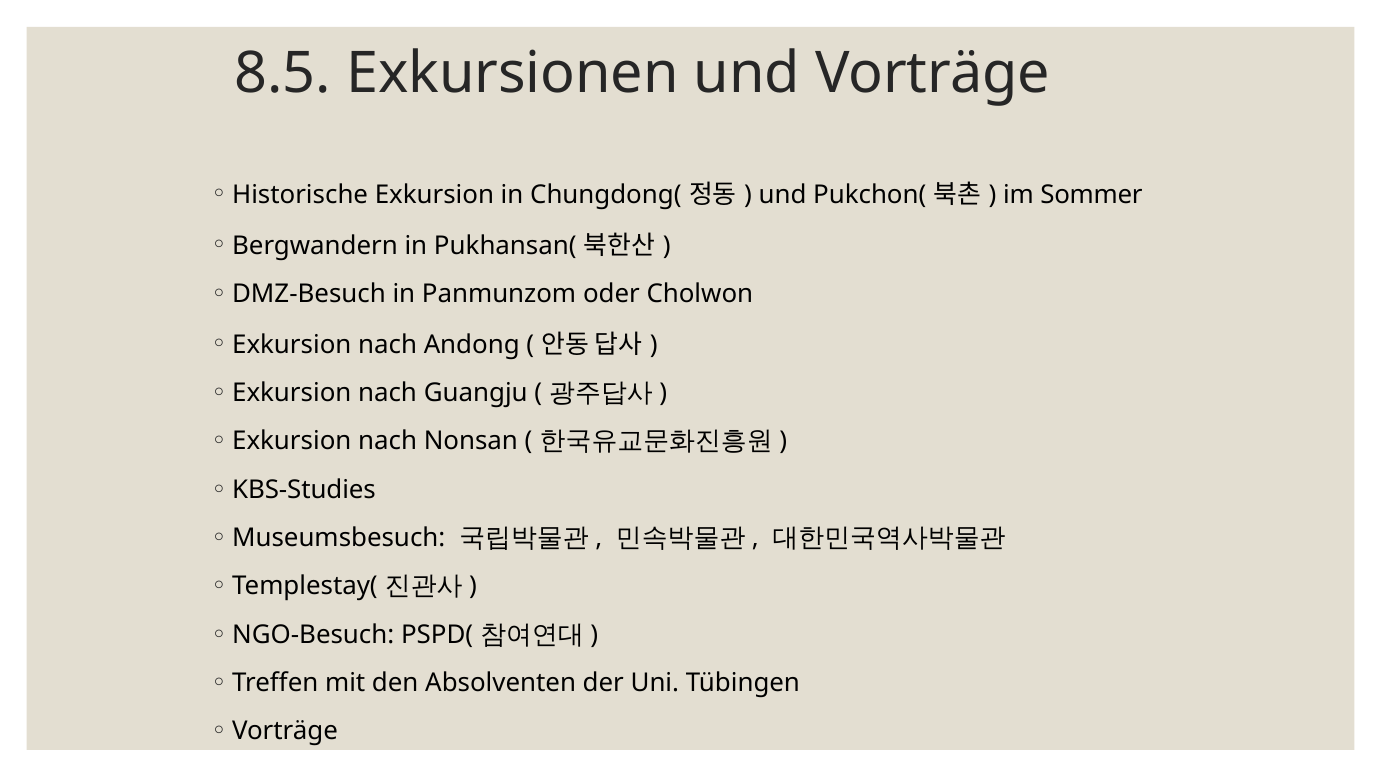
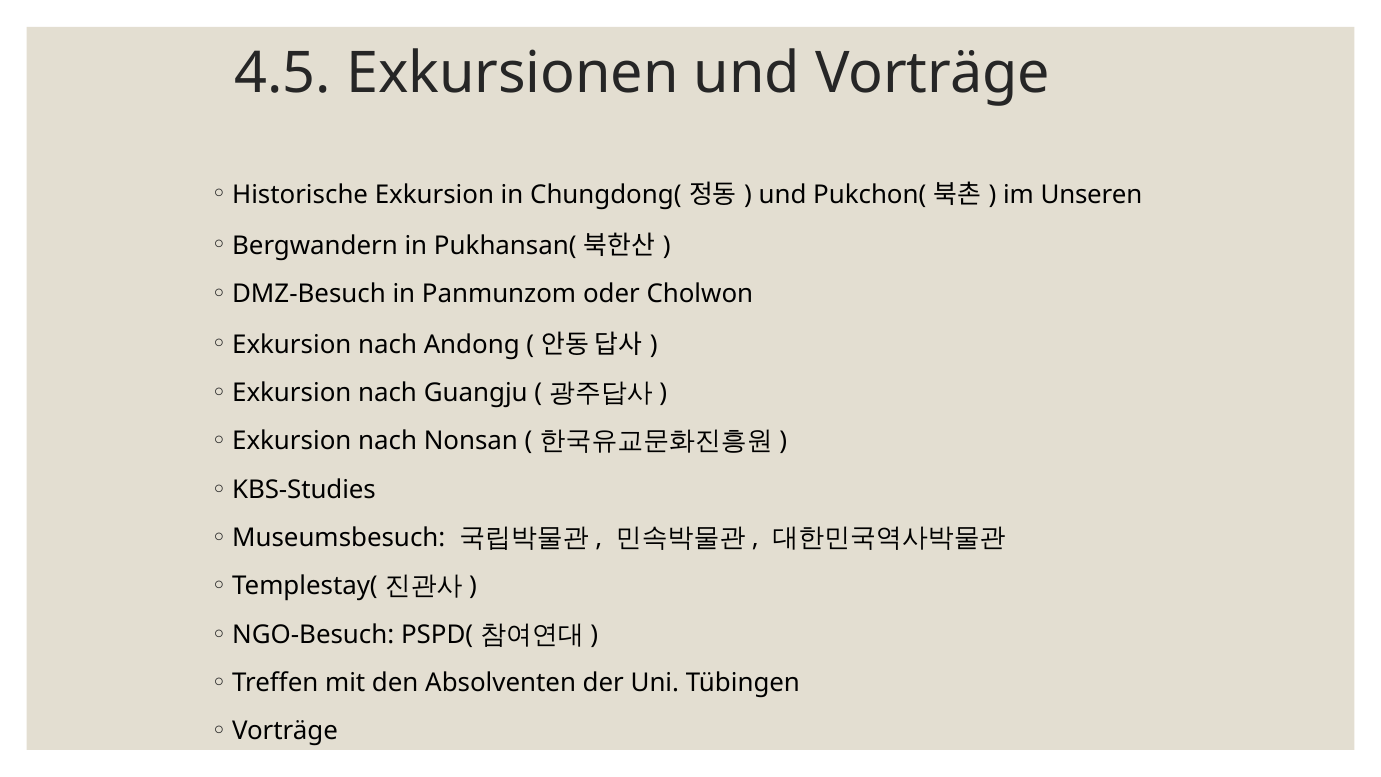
8.5: 8.5 -> 4.5
Sommer: Sommer -> Unseren
